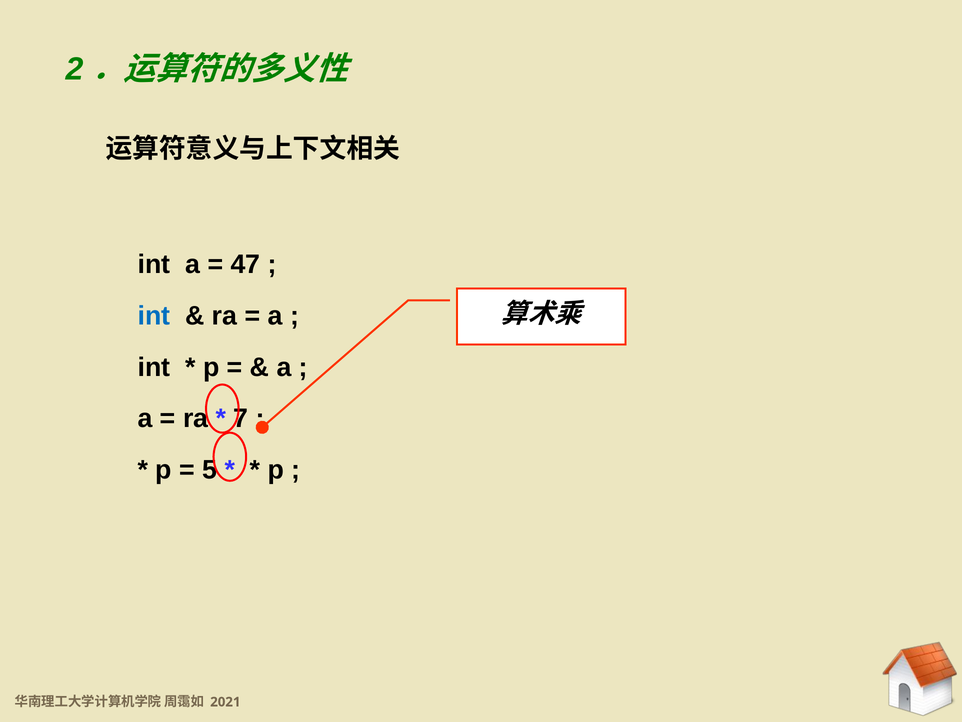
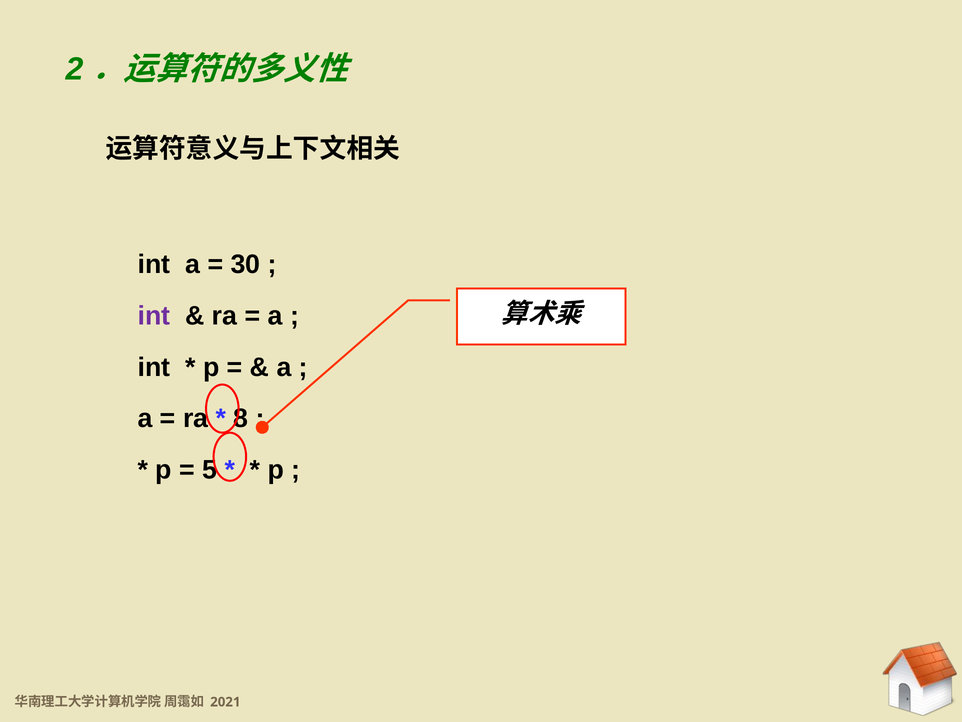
47: 47 -> 30
int at (154, 316) colour: blue -> purple
7: 7 -> 8
